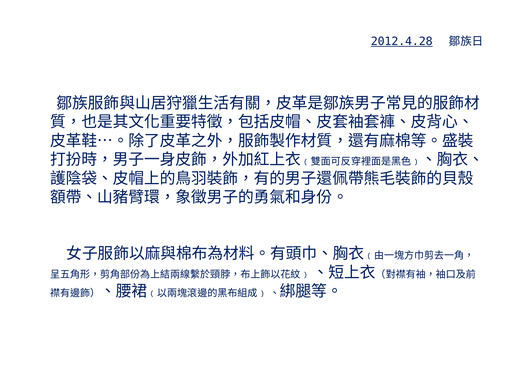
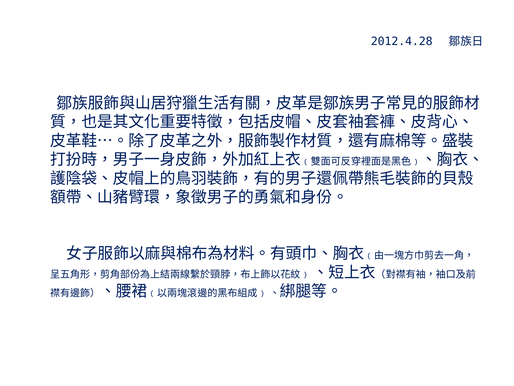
2012.4.28 underline: present -> none
